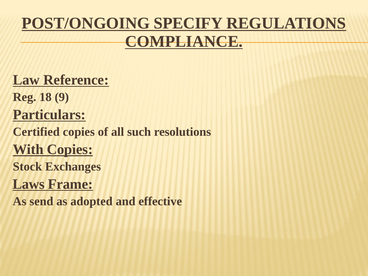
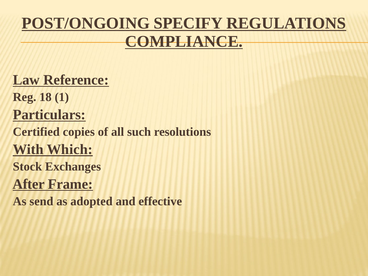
9: 9 -> 1
With Copies: Copies -> Which
Laws: Laws -> After
